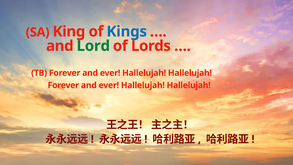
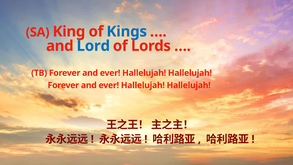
Lord colour: green -> blue
